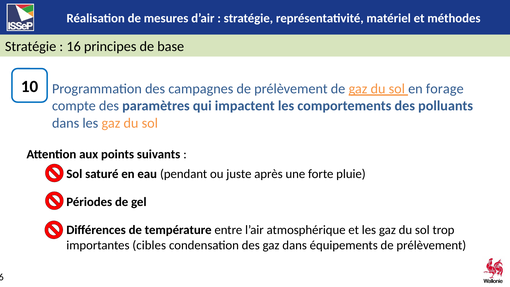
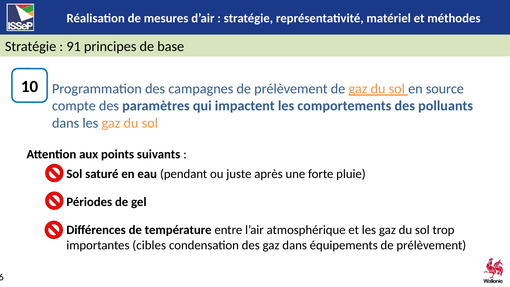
16 at (74, 47): 16 -> 91
forage: forage -> source
